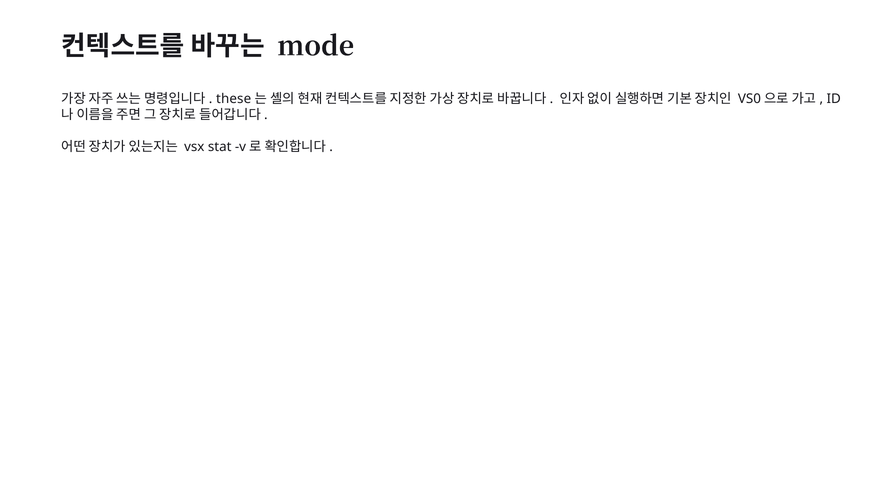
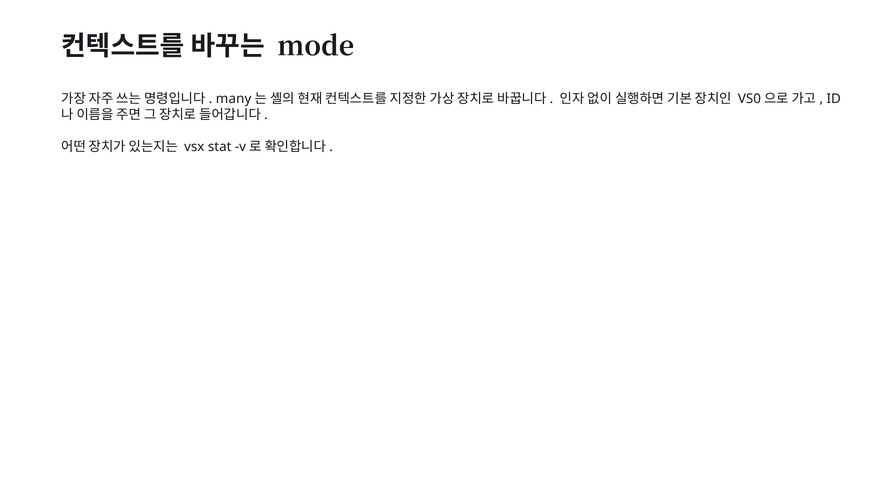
these: these -> many
